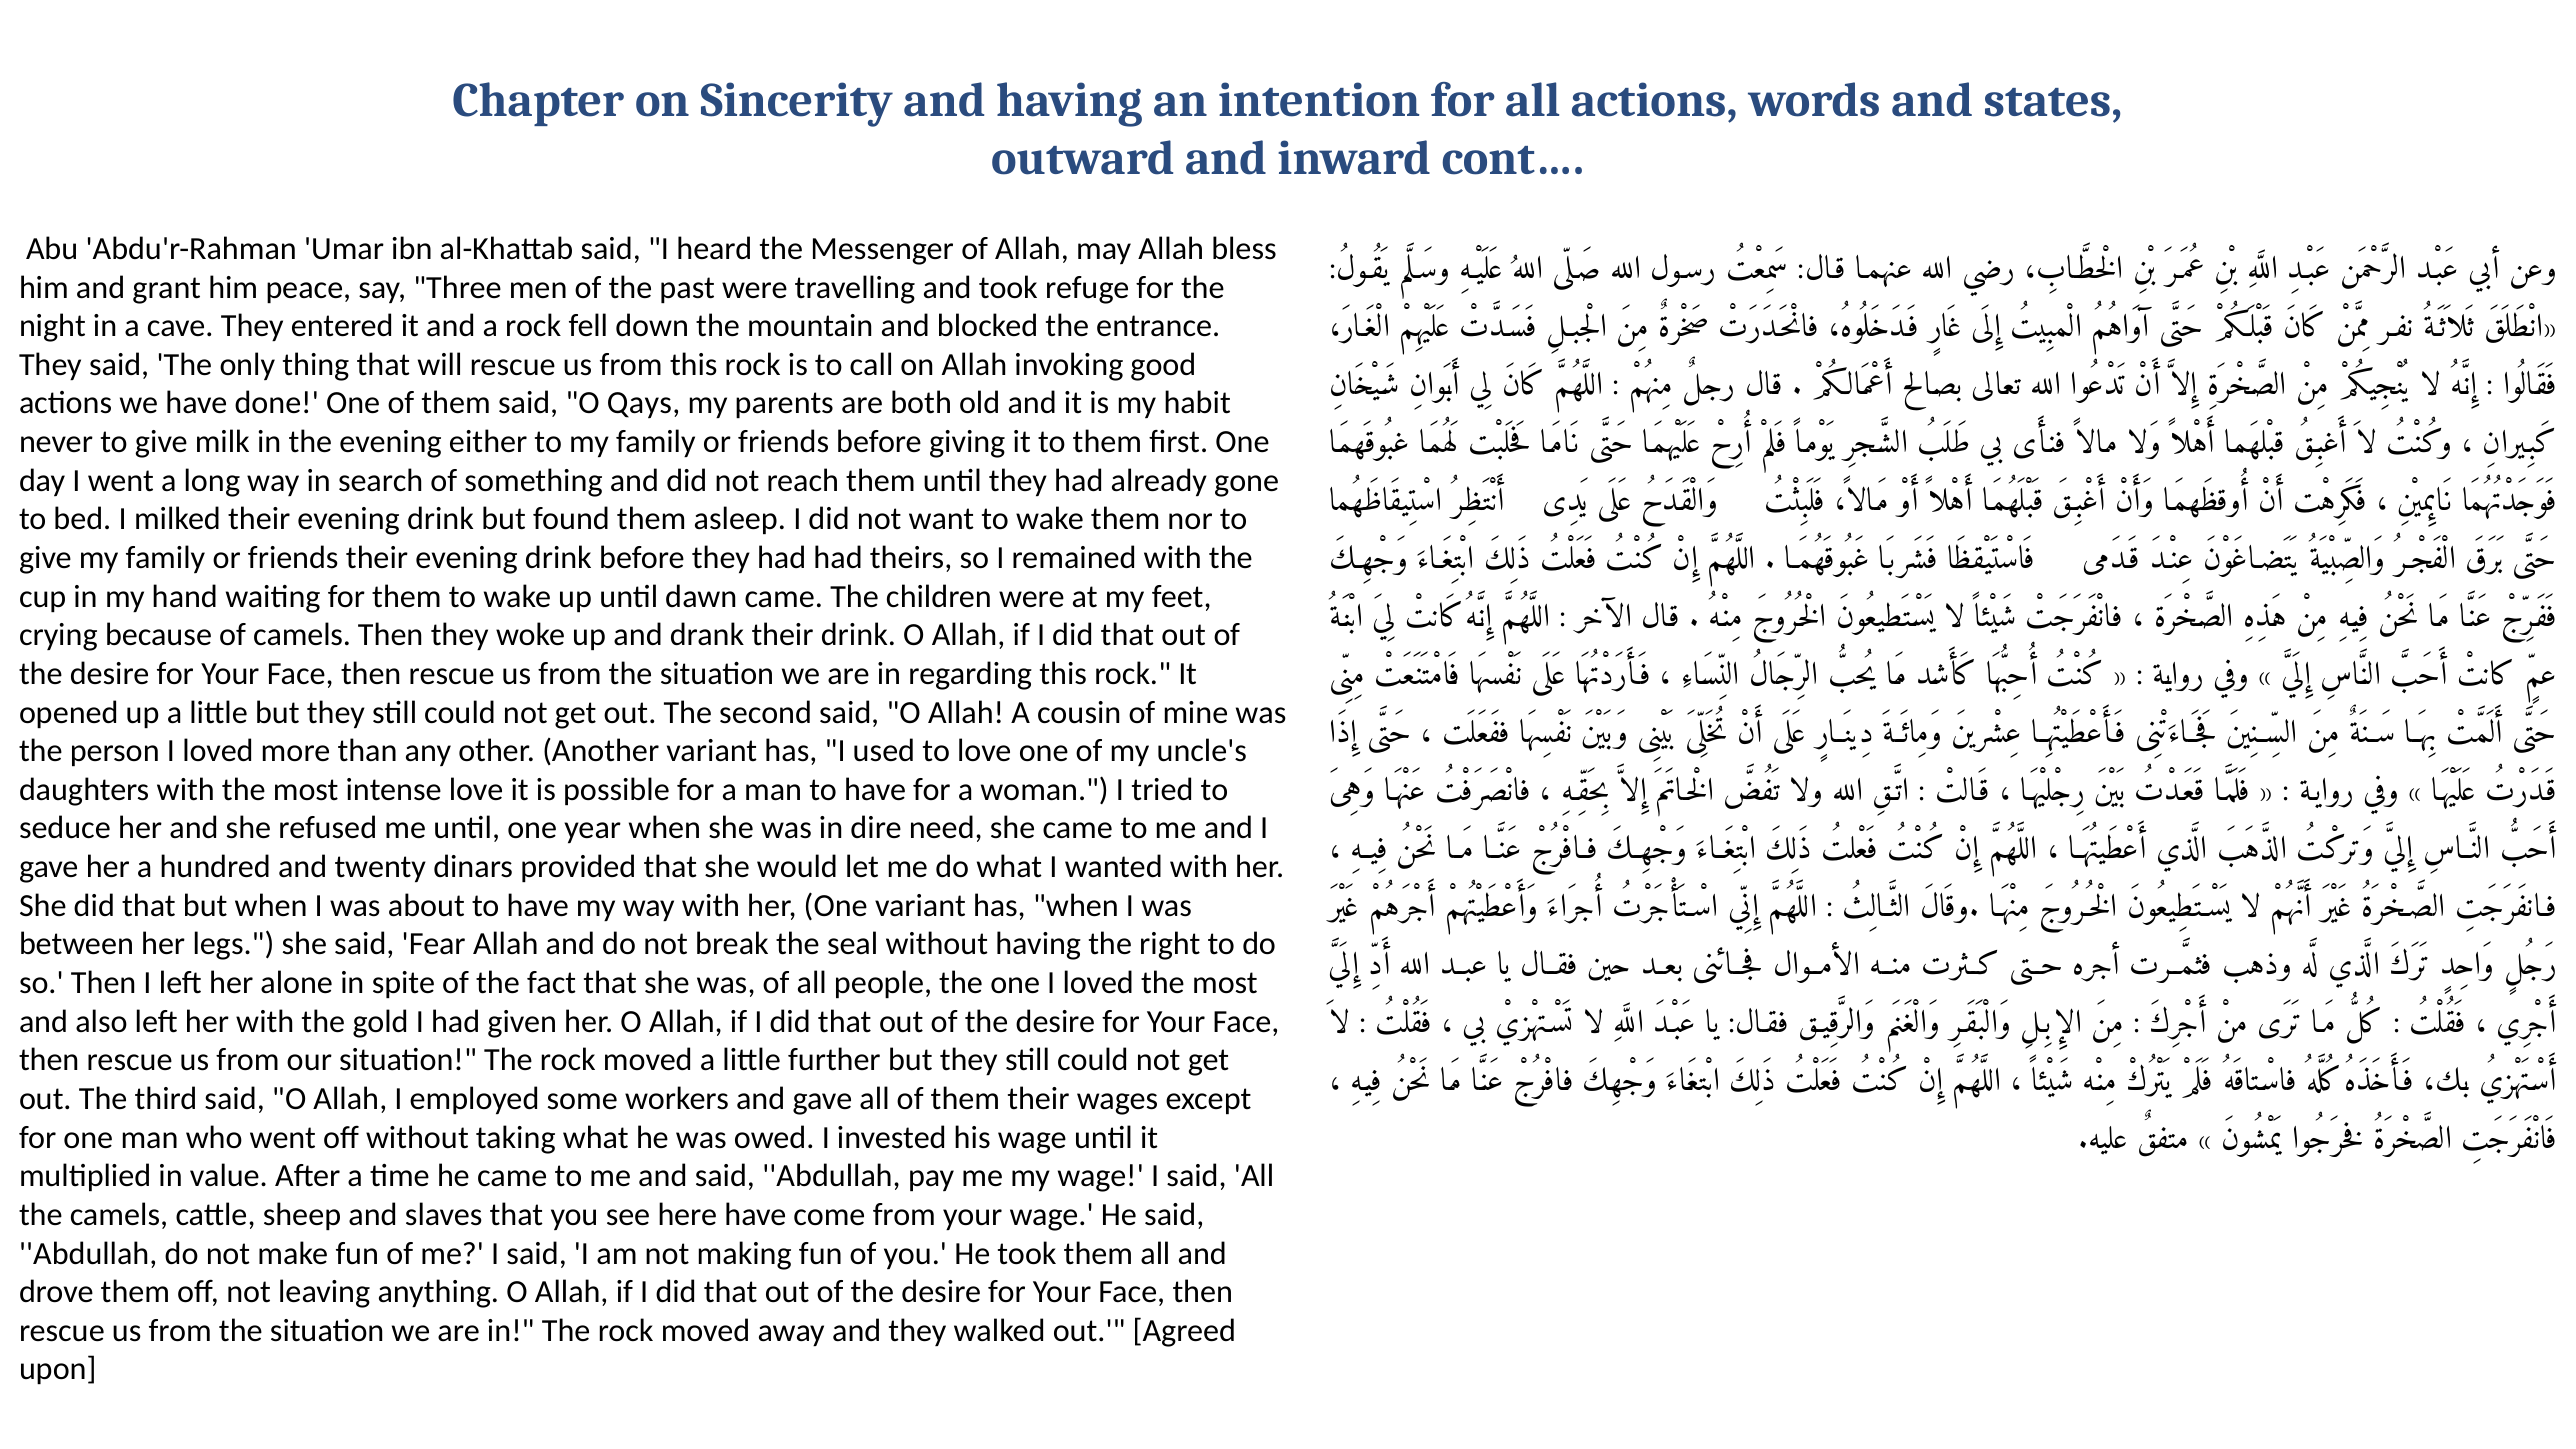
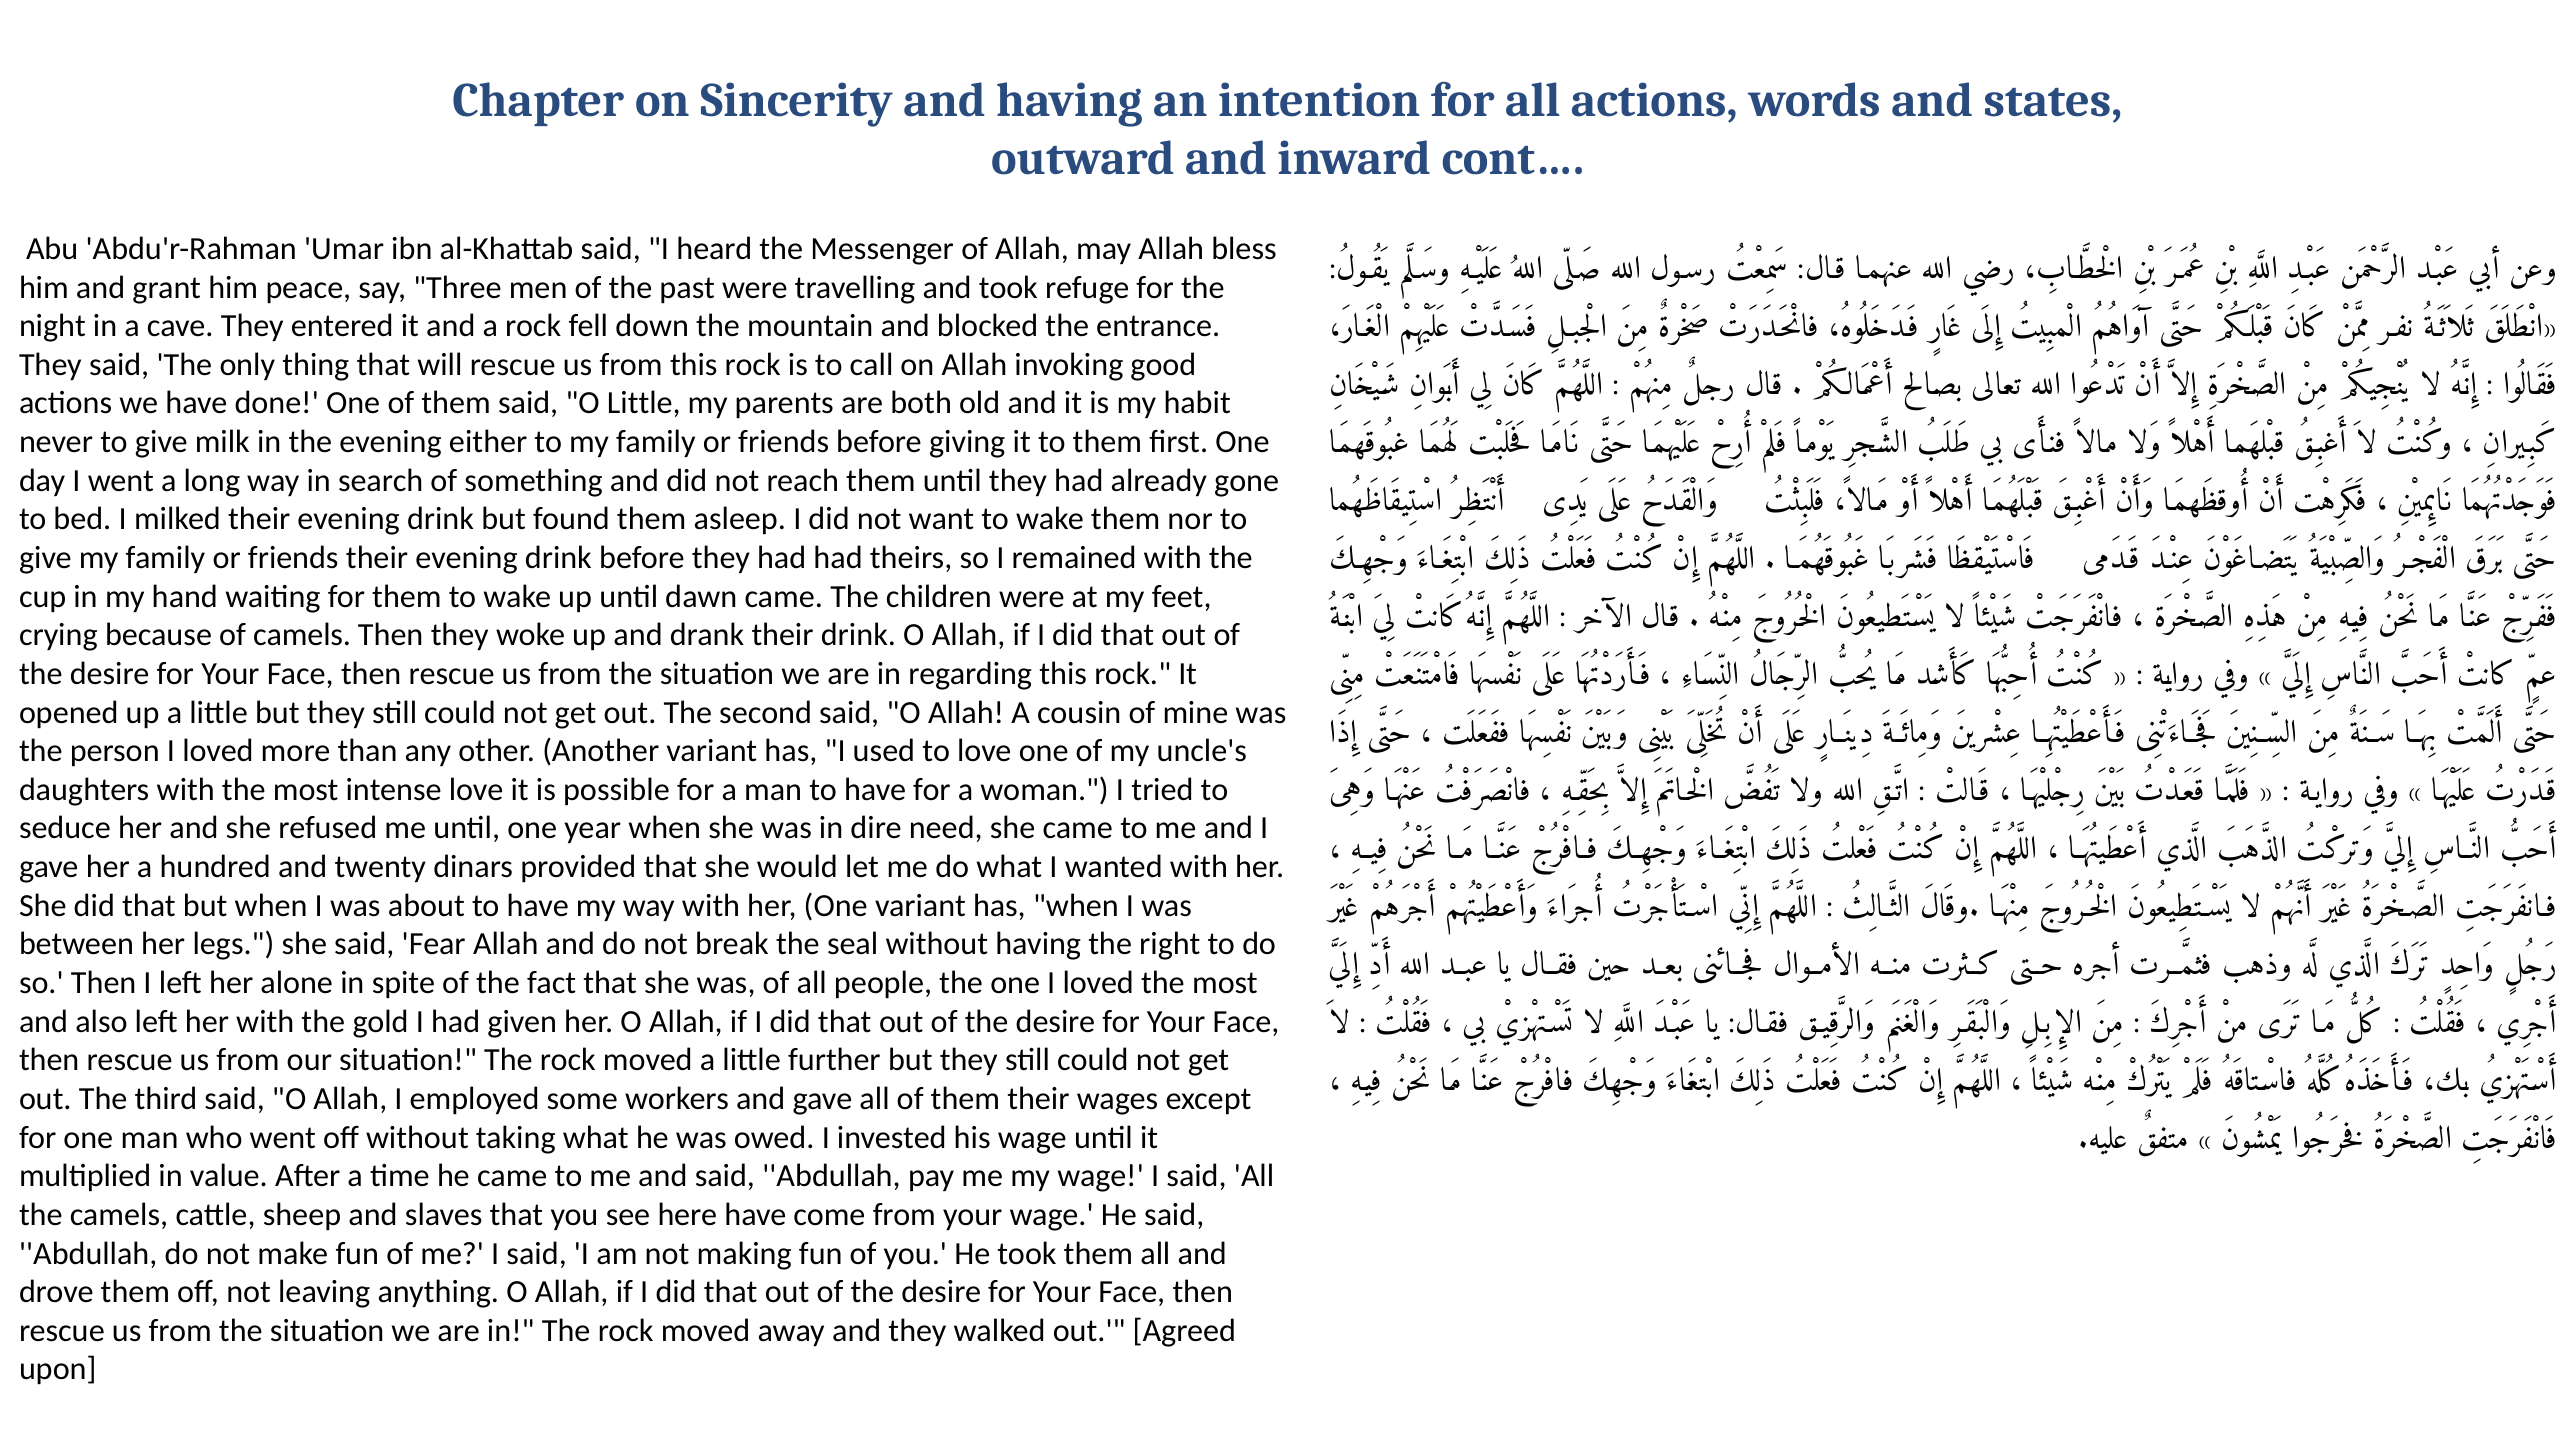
O Qays: Qays -> Little
